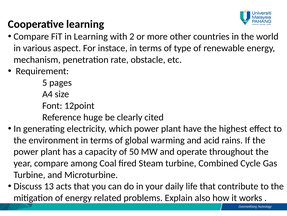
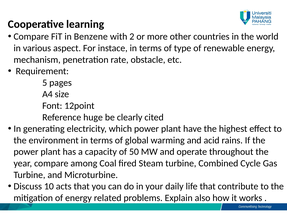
in Learning: Learning -> Benzene
13: 13 -> 10
